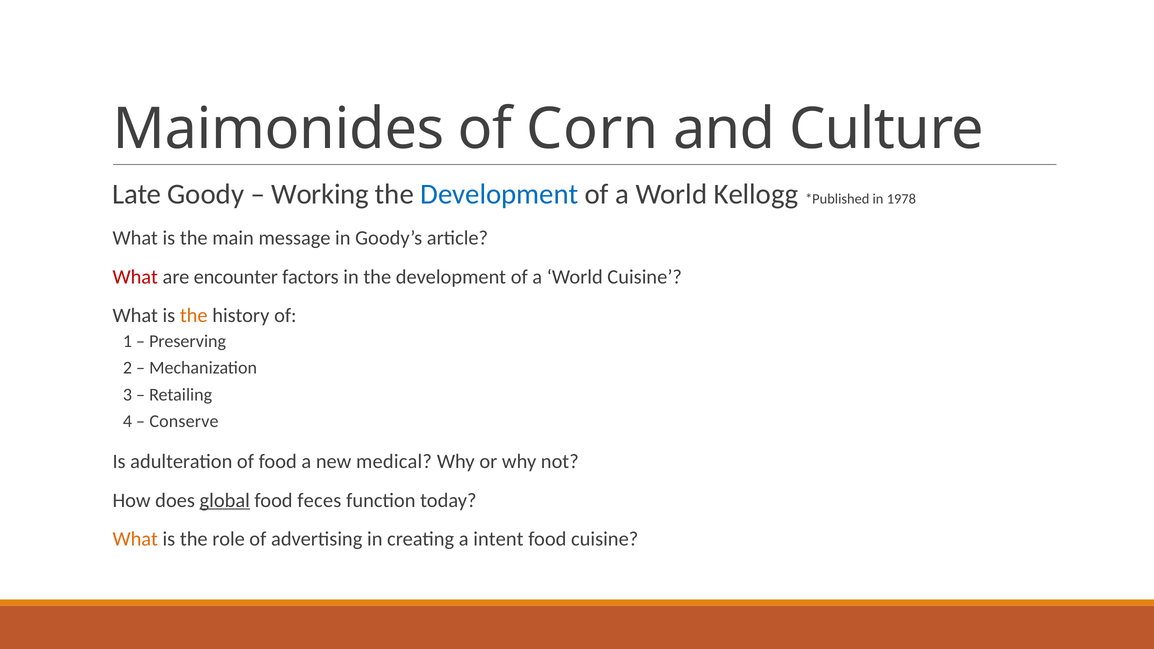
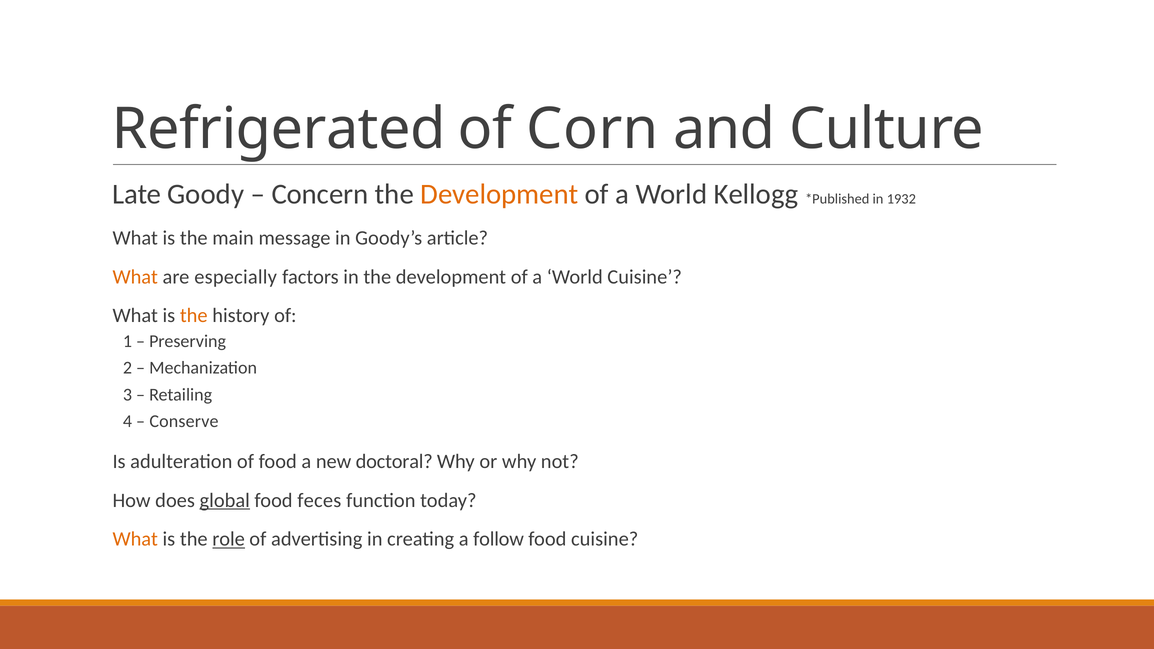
Maimonides: Maimonides -> Refrigerated
Working: Working -> Concern
Development at (499, 194) colour: blue -> orange
1978: 1978 -> 1932
What at (135, 277) colour: red -> orange
encounter: encounter -> especially
medical: medical -> doctoral
role underline: none -> present
intent: intent -> follow
